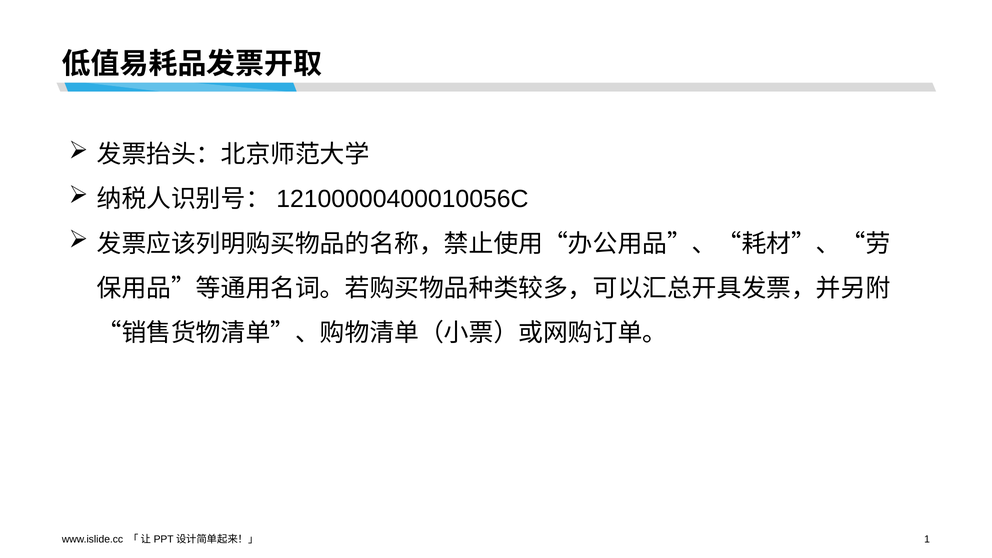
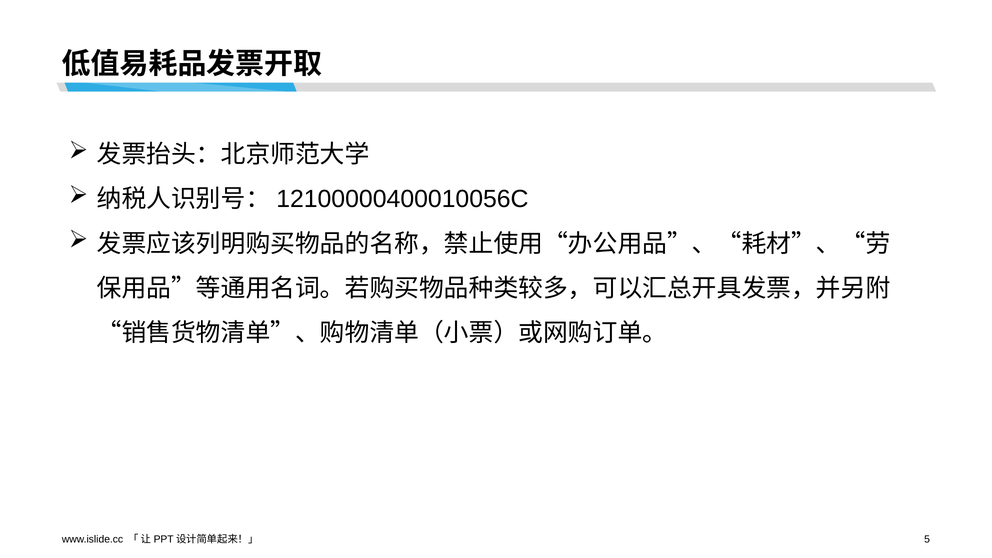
1: 1 -> 5
